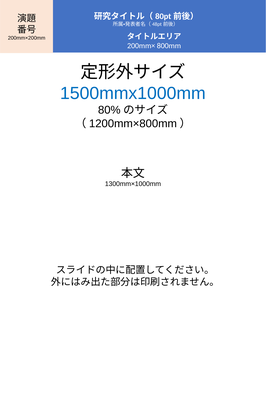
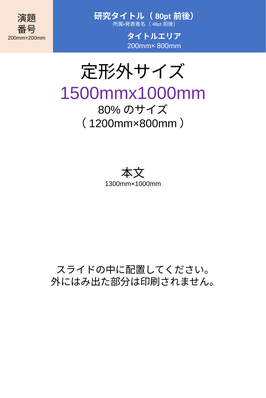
1500mmx1000mm colour: blue -> purple
